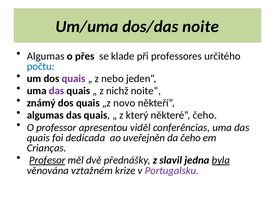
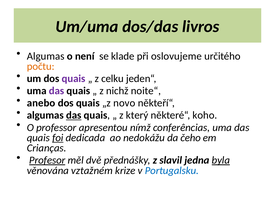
noite: noite -> livros
přes: přes -> není
professores: professores -> oslovujeme
počtu colour: blue -> orange
nebo: nebo -> celku
známý: známý -> anebo
das at (74, 115) underline: none -> present
některé“ čeho: čeho -> koho
viděl: viděl -> nímž
foi underline: none -> present
uveřejněn: uveřejněn -> nedokážu
Portugalsku colour: purple -> blue
